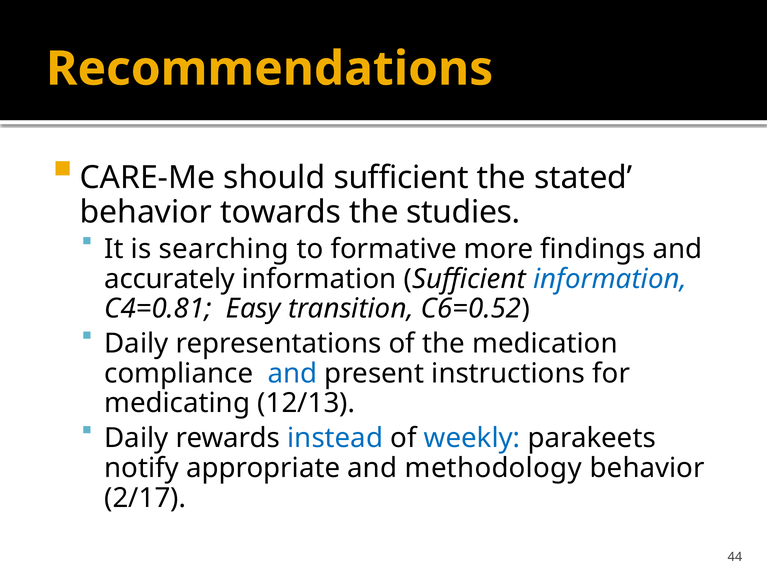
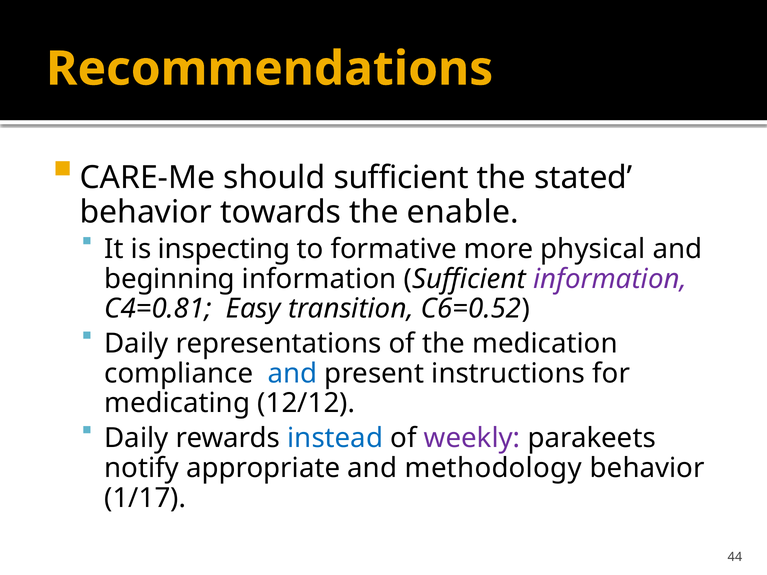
studies: studies -> enable
searching: searching -> inspecting
findings: findings -> physical
accurately: accurately -> beginning
information at (610, 279) colour: blue -> purple
12/13: 12/13 -> 12/12
weekly colour: blue -> purple
2/17: 2/17 -> 1/17
